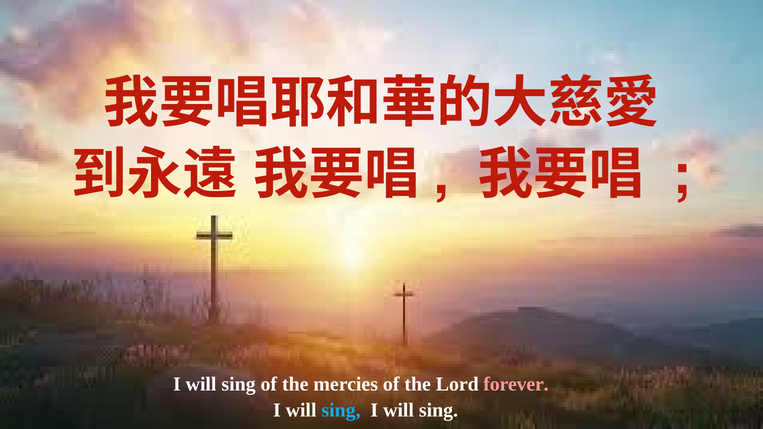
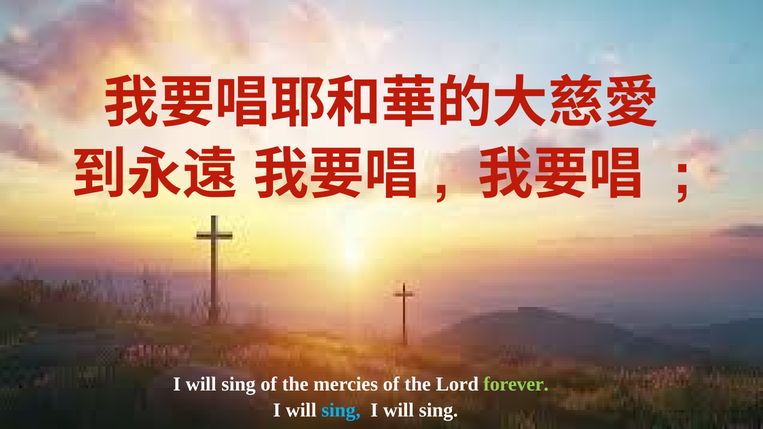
forever colour: pink -> light green
